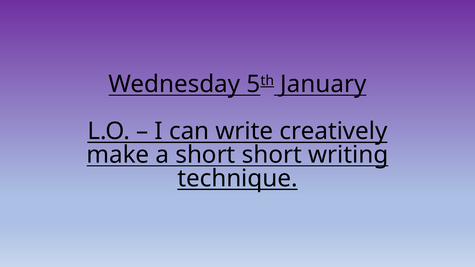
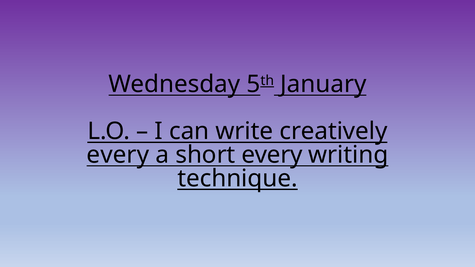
make at (118, 155): make -> every
short short: short -> every
